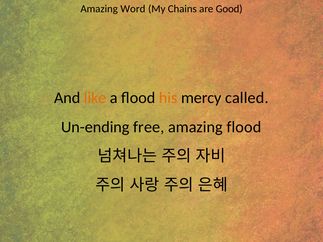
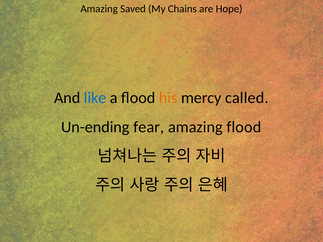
Word: Word -> Saved
Good: Good -> Hope
like colour: orange -> blue
free: free -> fear
